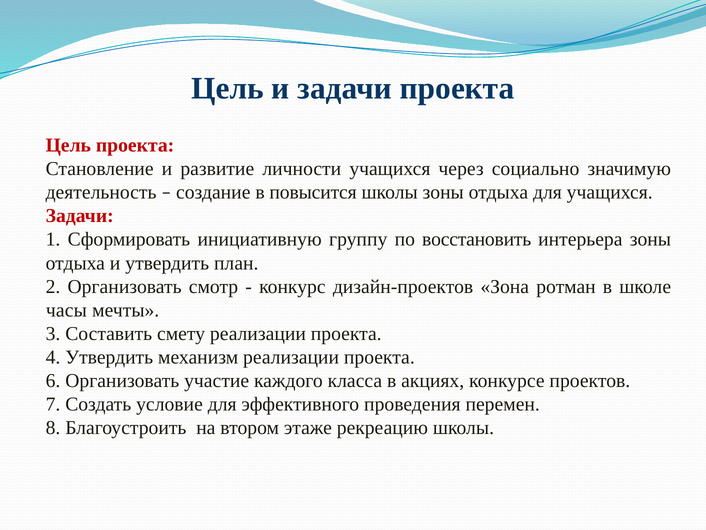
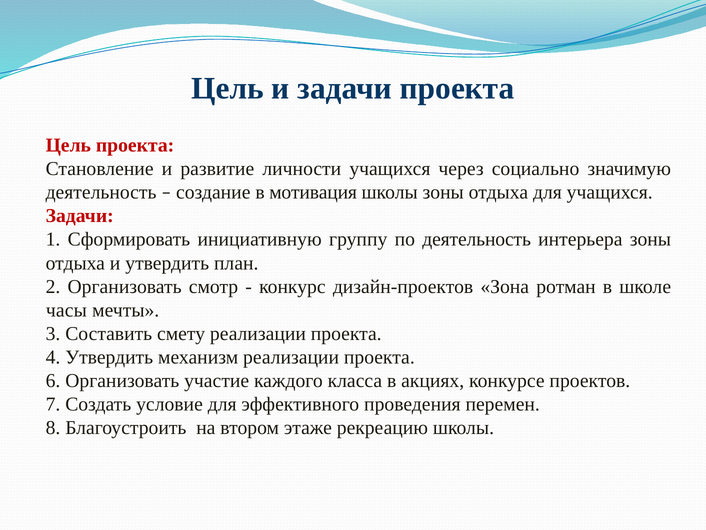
повысится: повысится -> мотивация
по восстановить: восстановить -> деятельность
